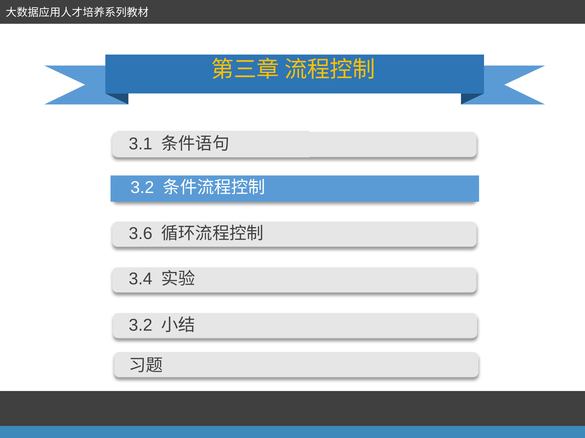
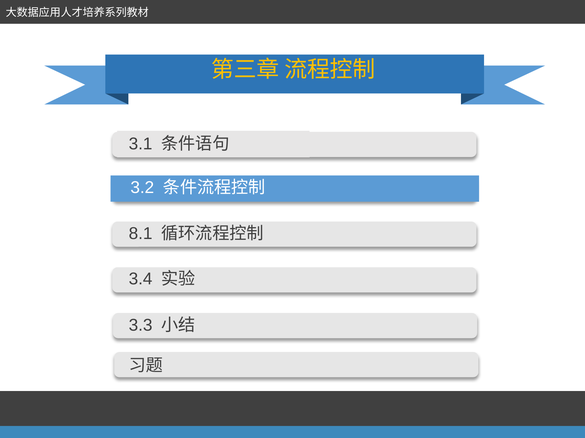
3.6: 3.6 -> 8.1
3.2 at (141, 326): 3.2 -> 3.3
